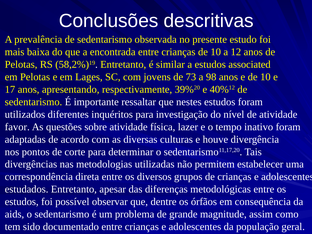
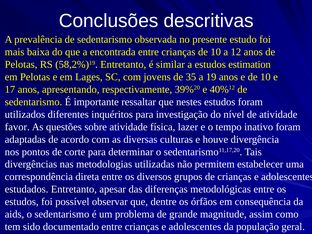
associated: associated -> estimation
73: 73 -> 35
98: 98 -> 19
